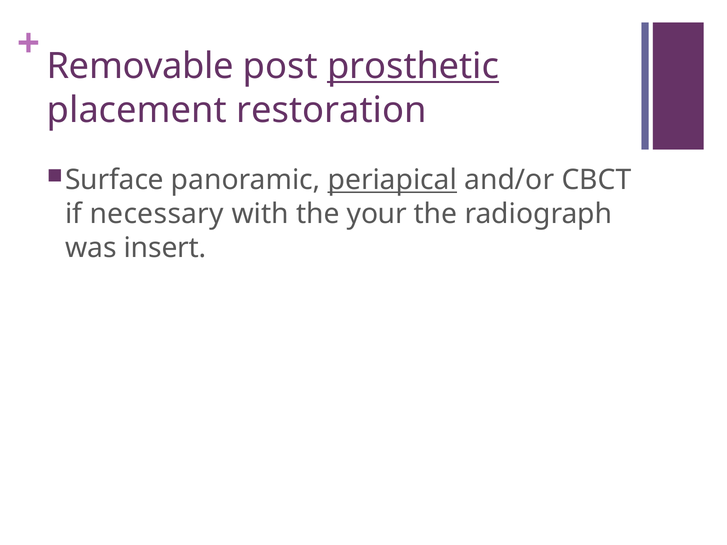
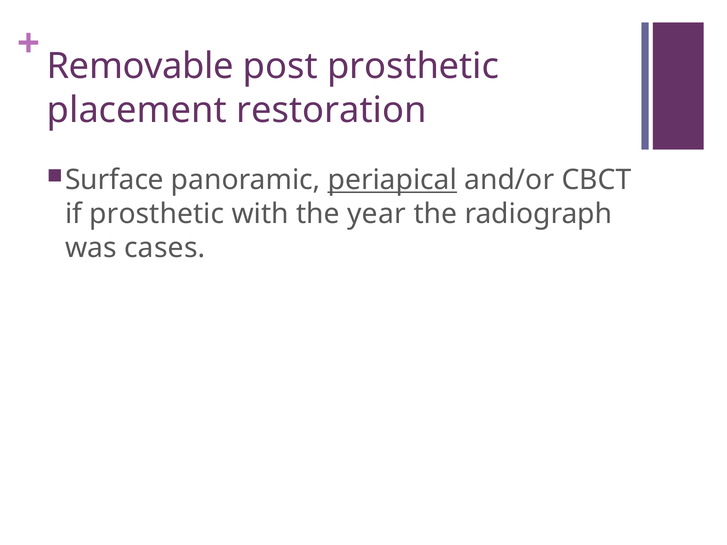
prosthetic at (413, 66) underline: present -> none
if necessary: necessary -> prosthetic
your: your -> year
insert: insert -> cases
